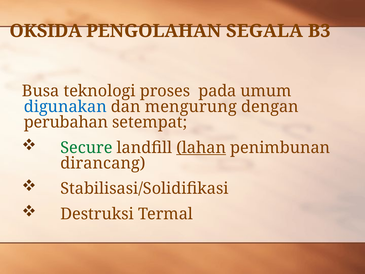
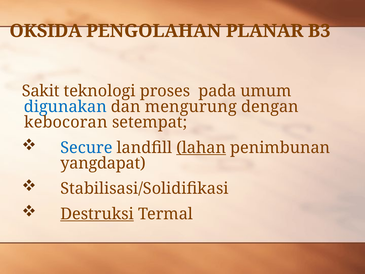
SEGALA: SEGALA -> PLANAR
Busa: Busa -> Sakit
perubahan: perubahan -> kebocoran
Secure colour: green -> blue
dirancang: dirancang -> yangdapat
Destruksi underline: none -> present
